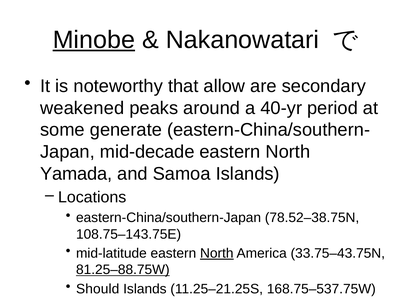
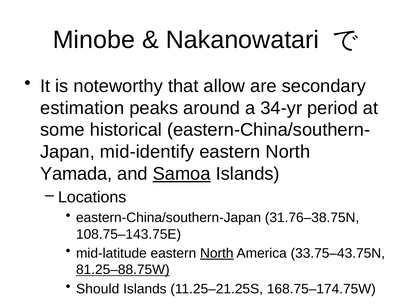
Minobe underline: present -> none
weakened: weakened -> estimation
40-yr: 40-yr -> 34-yr
generate: generate -> historical
mid-decade: mid-decade -> mid-identify
Samoa underline: none -> present
78.52–38.75N: 78.52–38.75N -> 31.76–38.75N
168.75–537.75W: 168.75–537.75W -> 168.75–174.75W
